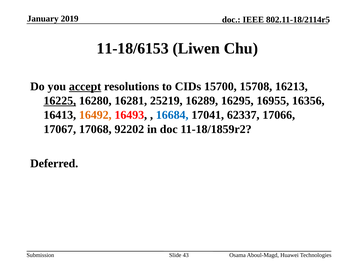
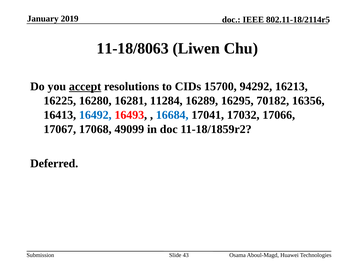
11-18/6153: 11-18/6153 -> 11-18/8063
15708: 15708 -> 94292
16225 underline: present -> none
25219: 25219 -> 11284
16955: 16955 -> 70182
16492 colour: orange -> blue
62337: 62337 -> 17032
92202: 92202 -> 49099
